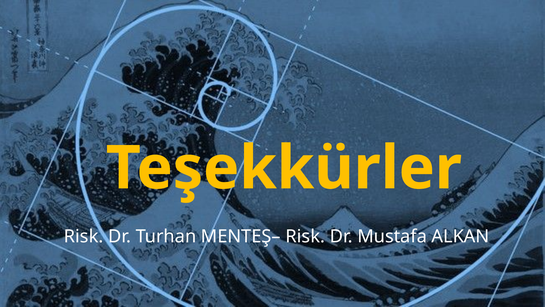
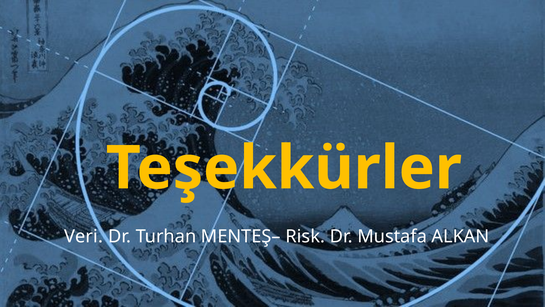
Risk at (84, 236): Risk -> Veri
